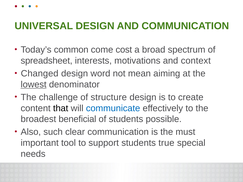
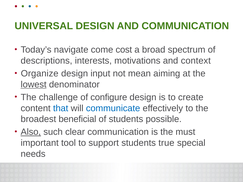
common: common -> navigate
spreadsheet: spreadsheet -> descriptions
Changed: Changed -> Organize
word: word -> input
structure: structure -> configure
that colour: black -> blue
Also underline: none -> present
